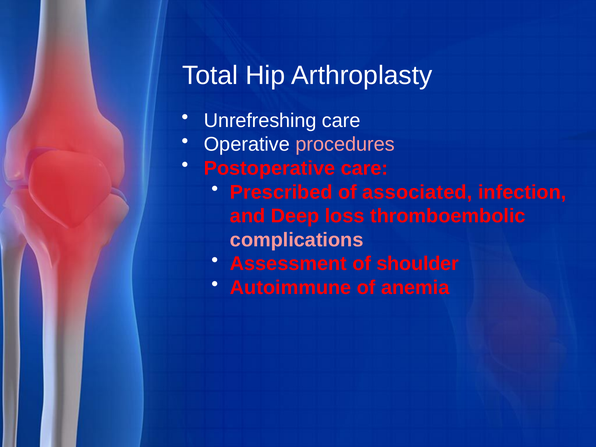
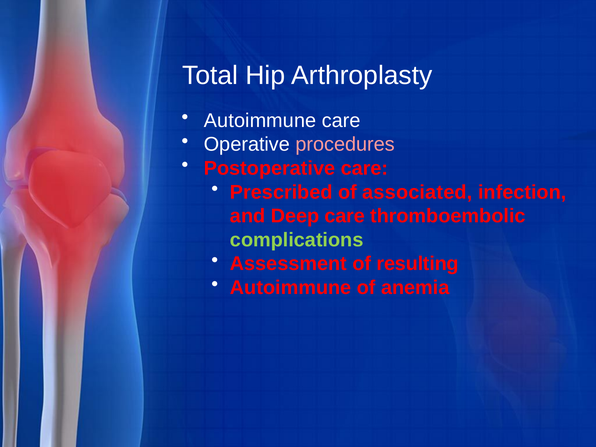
Unrefreshing at (260, 121): Unrefreshing -> Autoimmune
Deep loss: loss -> care
complications colour: pink -> light green
shoulder: shoulder -> resulting
